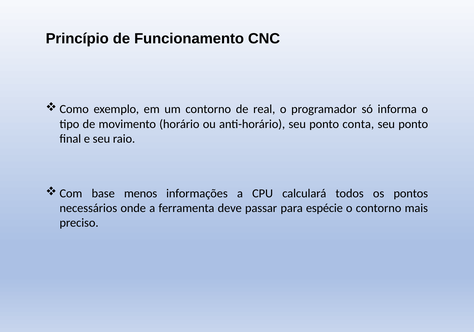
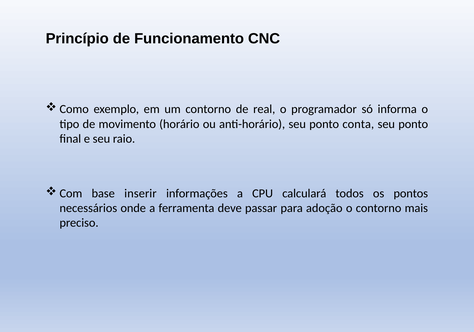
menos: menos -> inserir
espécie: espécie -> adoção
